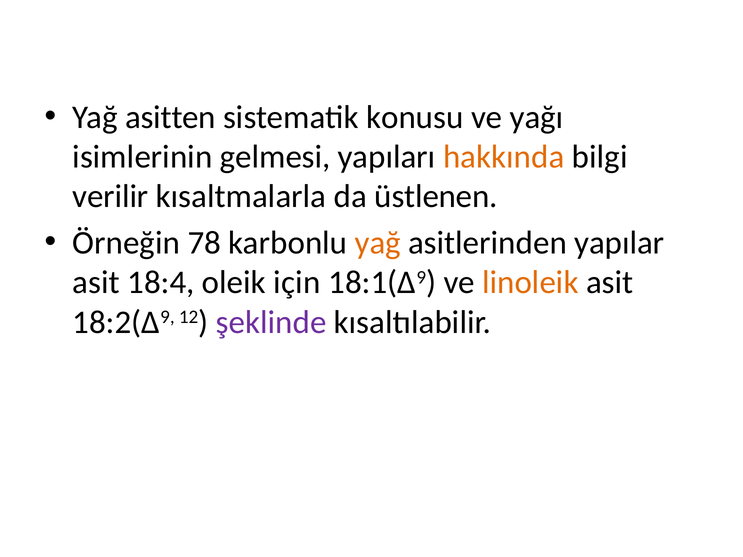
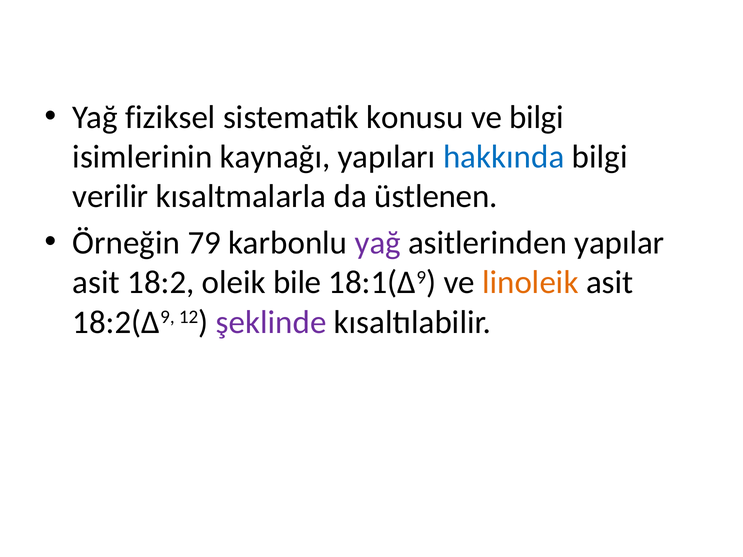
asitten: asitten -> fiziksel
ve yağı: yağı -> bilgi
gelmesi: gelmesi -> kaynağı
hakkında colour: orange -> blue
78: 78 -> 79
yağ at (378, 243) colour: orange -> purple
18:4: 18:4 -> 18:2
için: için -> bile
